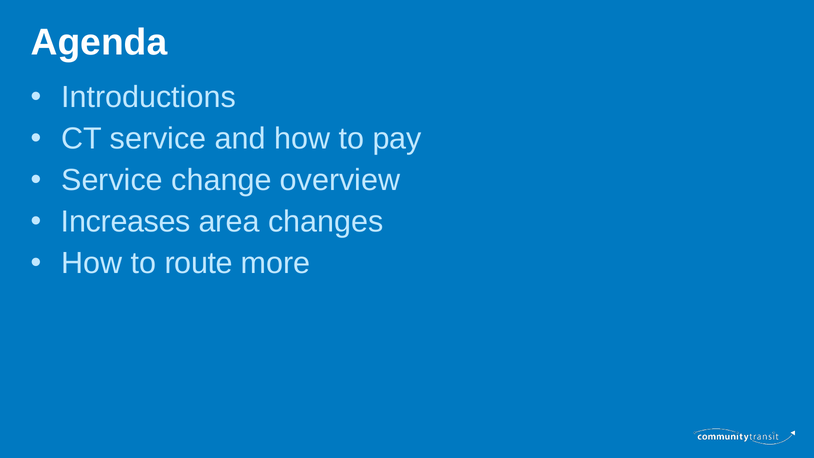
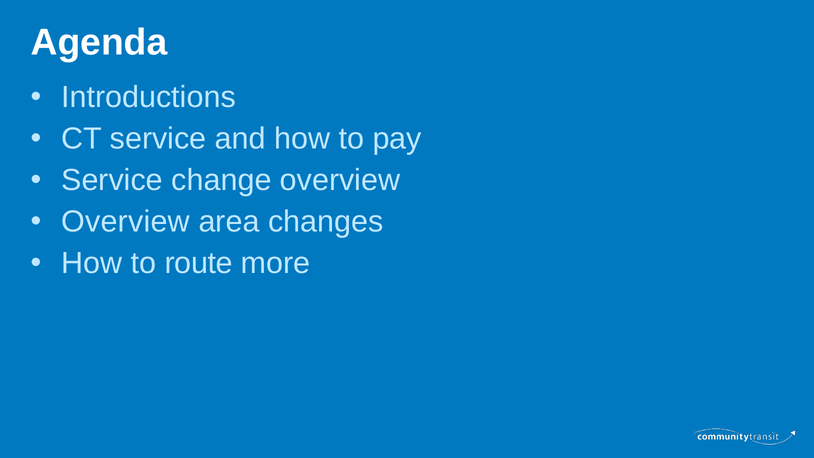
Increases at (126, 222): Increases -> Overview
